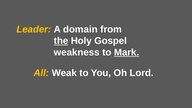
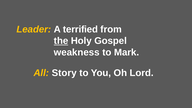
domain: domain -> terrified
Mark underline: present -> none
Weak: Weak -> Story
